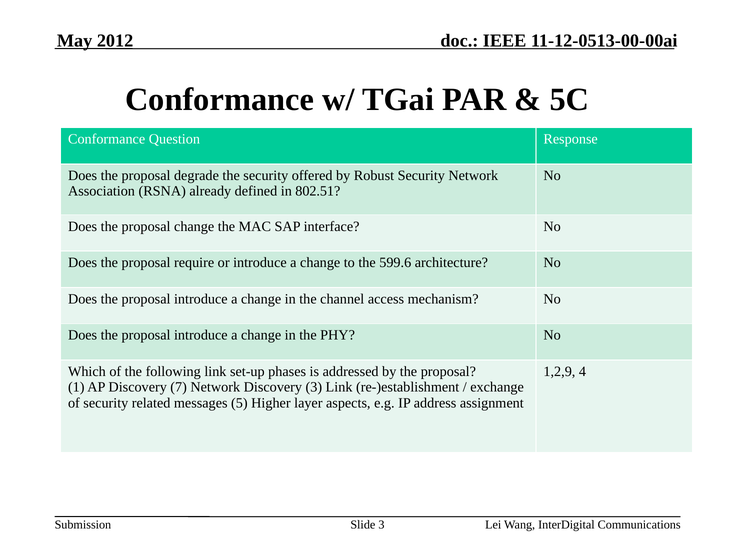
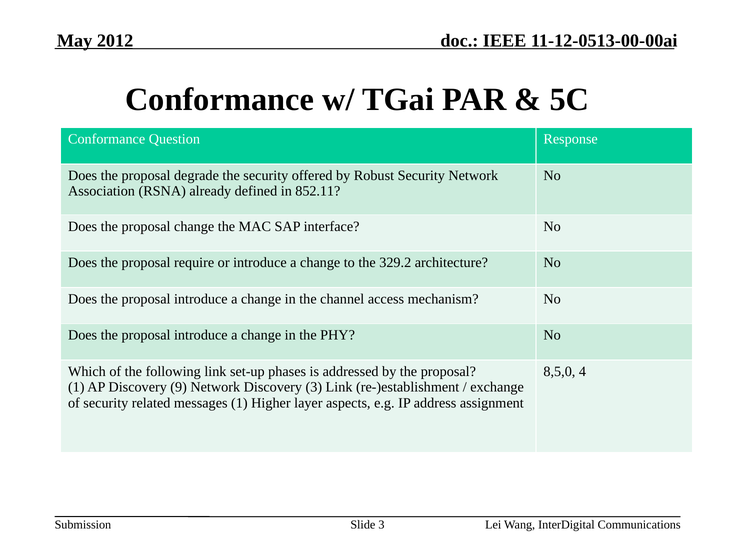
802.51: 802.51 -> 852.11
599.6: 599.6 -> 329.2
1,2,9: 1,2,9 -> 8,5,0
7: 7 -> 9
messages 5: 5 -> 1
